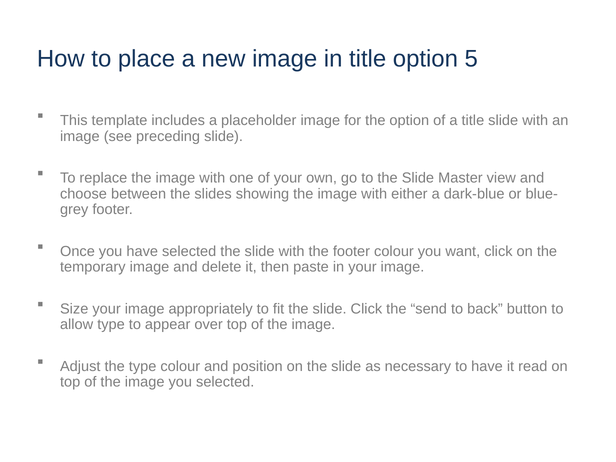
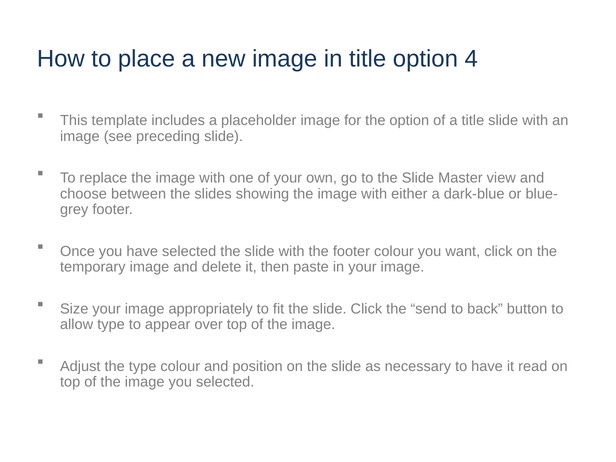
5: 5 -> 4
